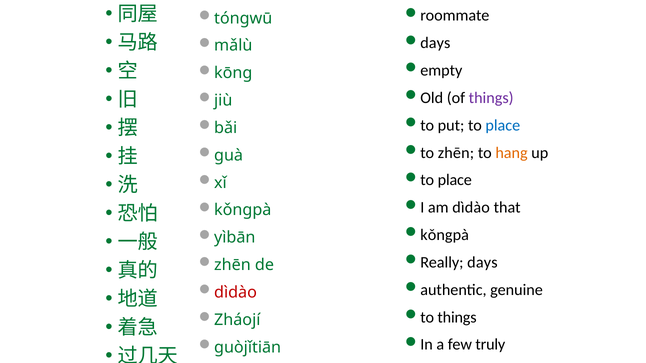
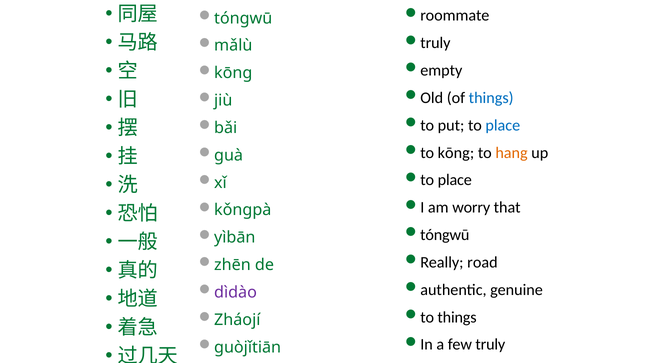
days at (435, 43): days -> truly
things at (491, 98) colour: purple -> blue
to zhēn: zhēn -> kōng
am dìdào: dìdào -> worry
kǒngpà at (445, 235): kǒngpà -> tóngwū
Really days: days -> road
dìdào at (236, 293) colour: red -> purple
